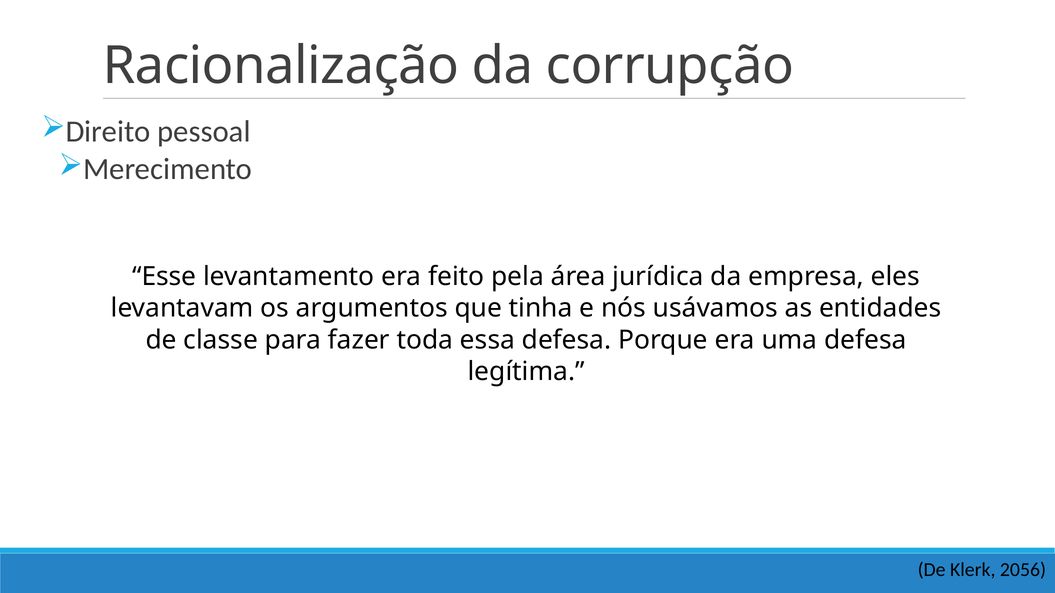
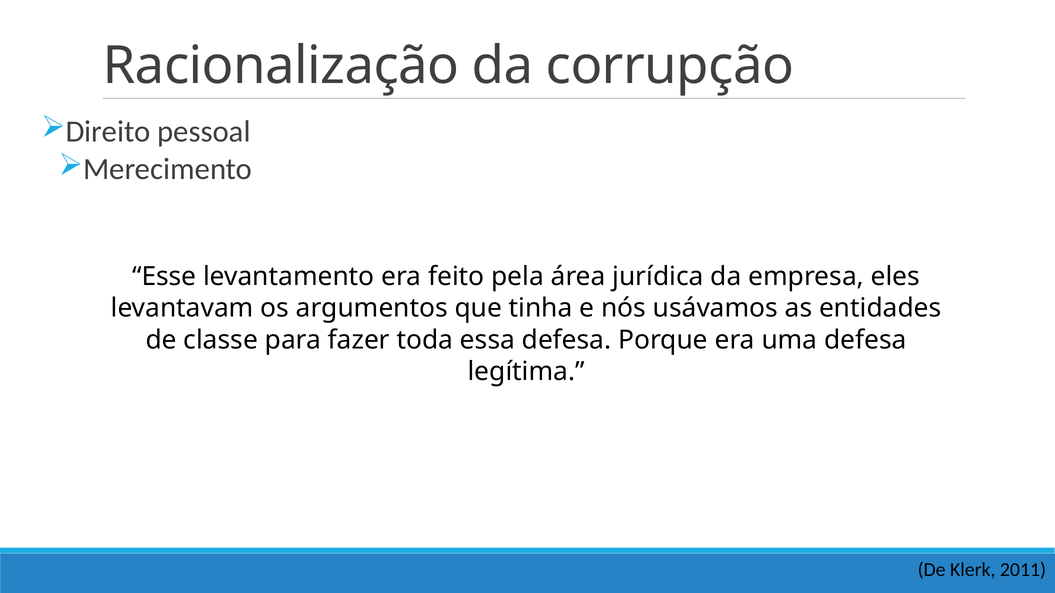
2056: 2056 -> 2011
